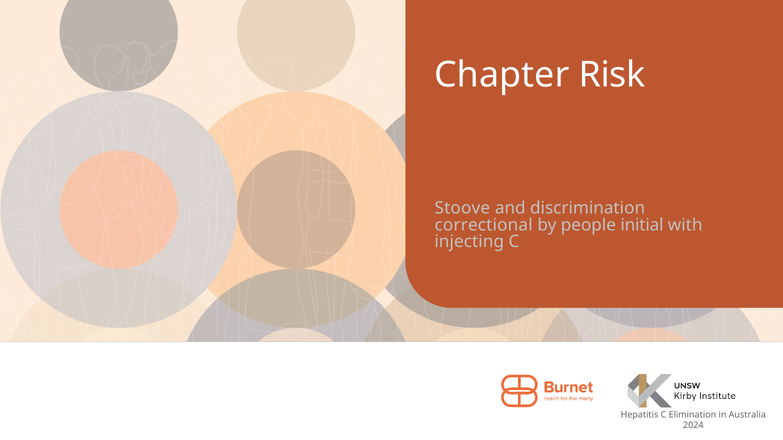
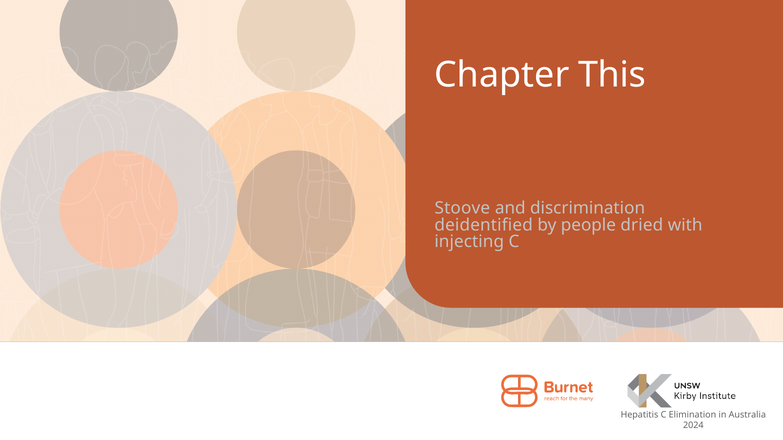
Risk: Risk -> This
correctional: correctional -> deidentified
initial: initial -> dried
